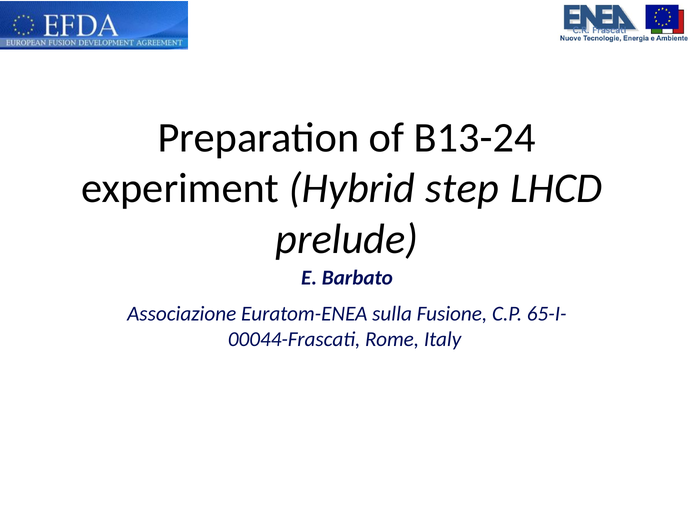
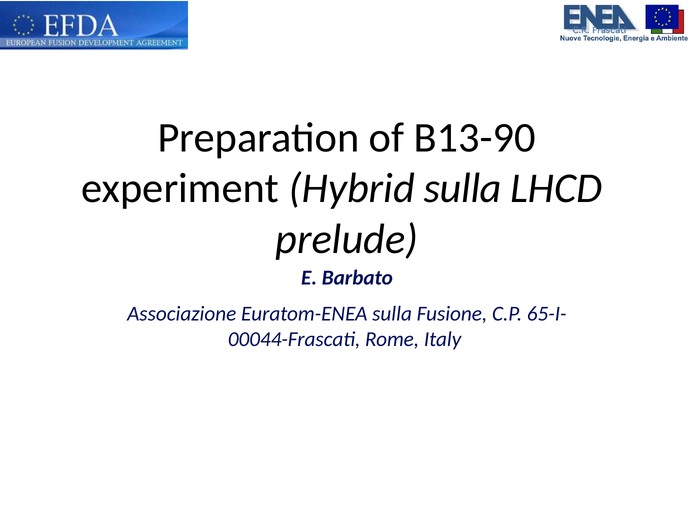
B13-24: B13-24 -> B13-90
Hybrid step: step -> sulla
